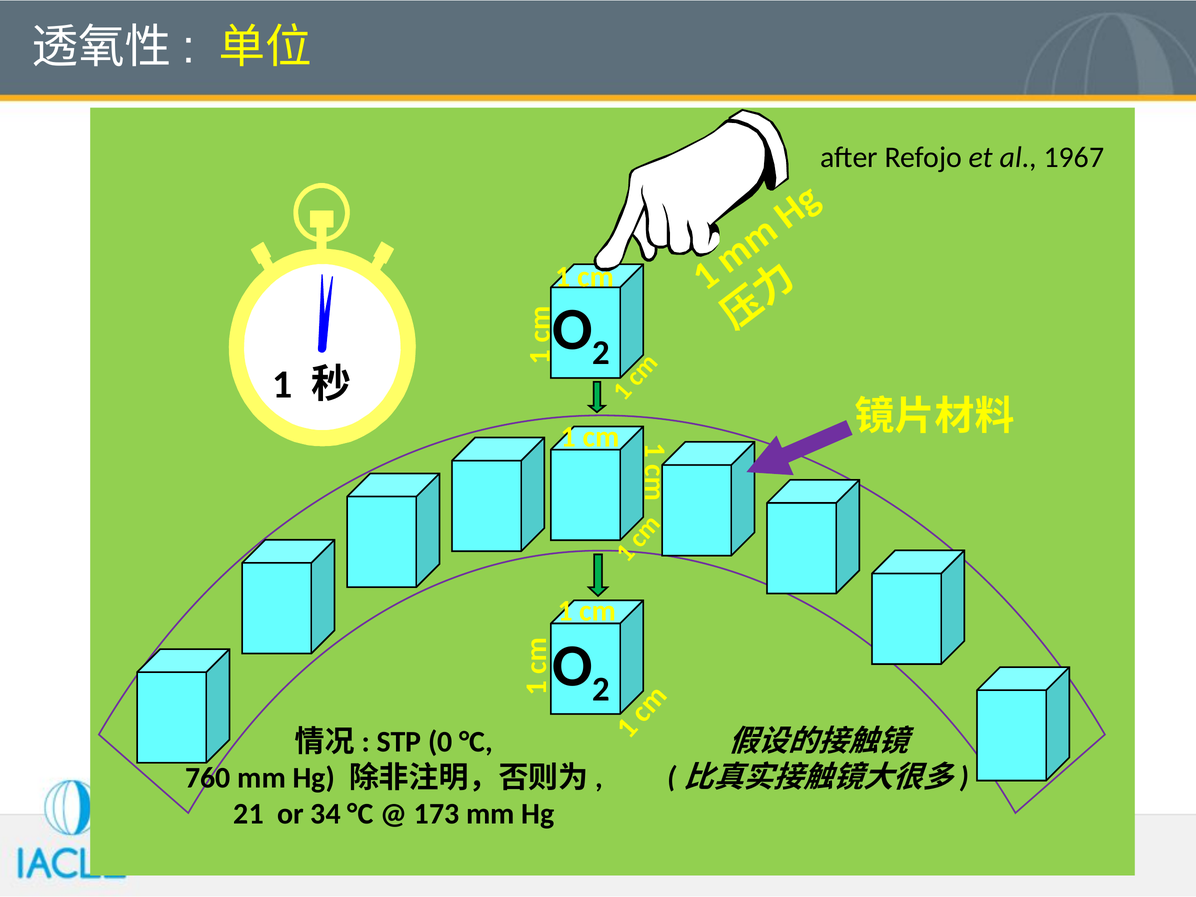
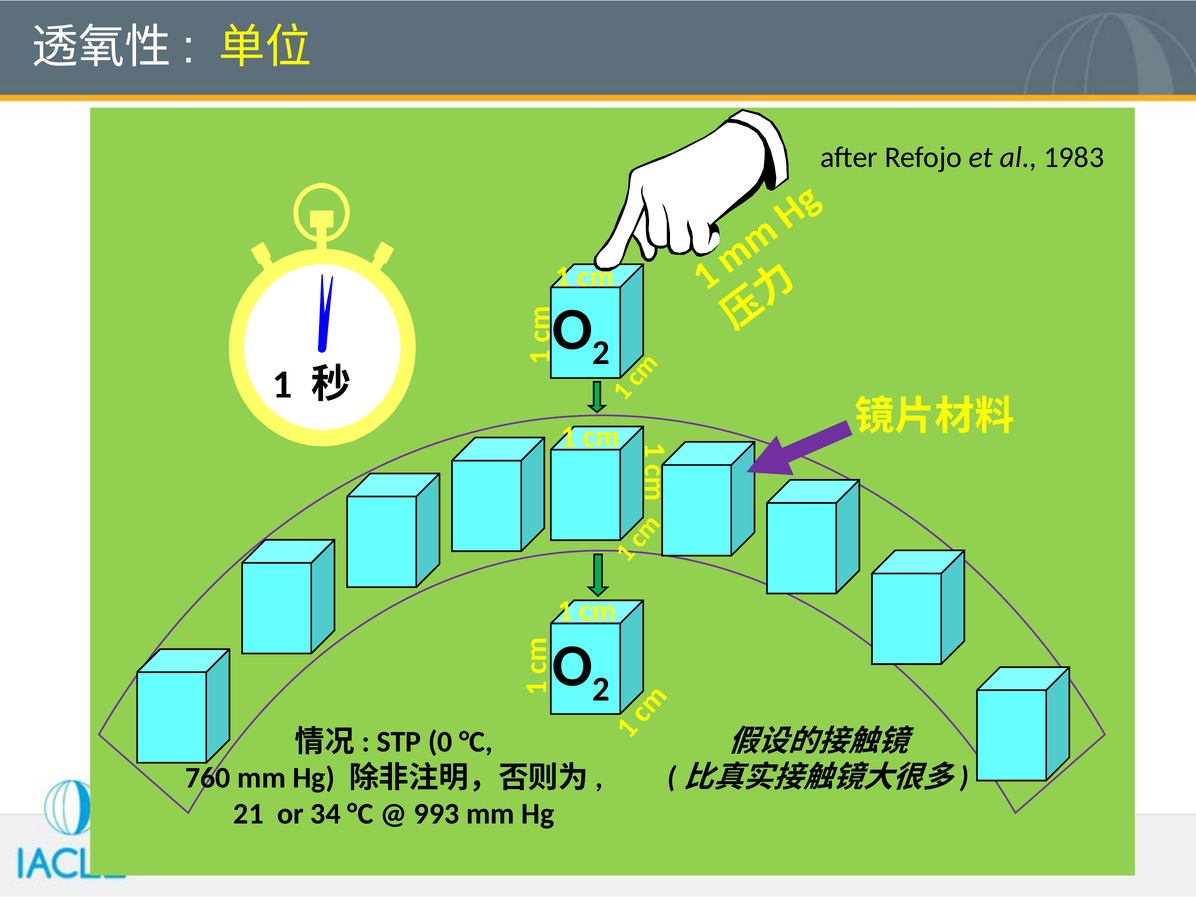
1967: 1967 -> 1983
173: 173 -> 993
